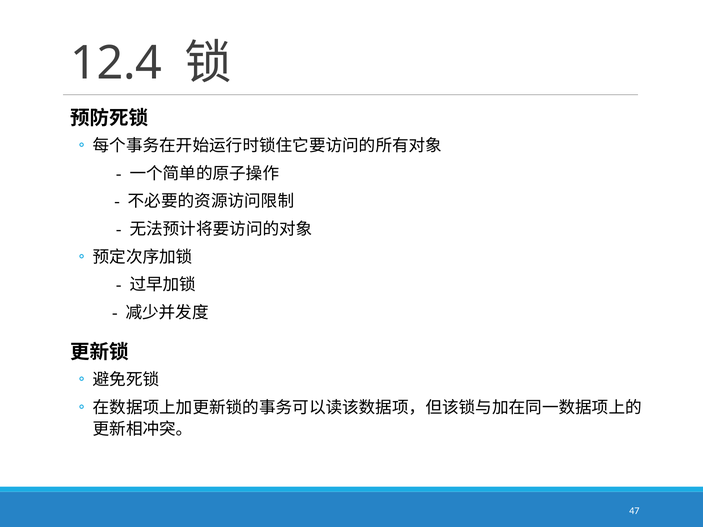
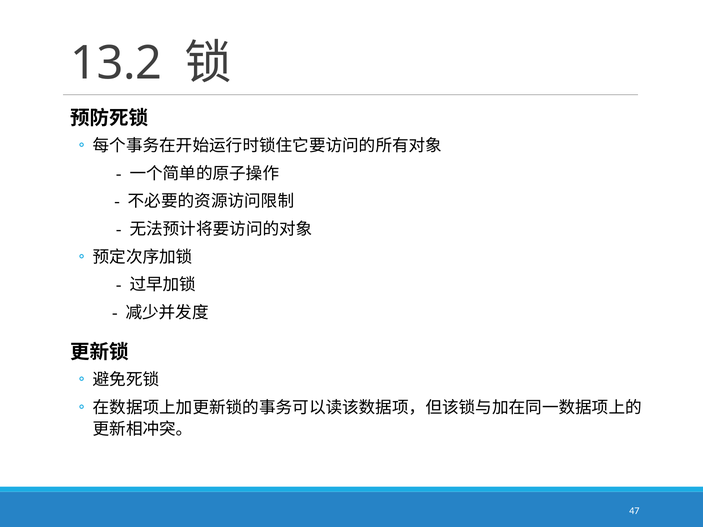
12.4: 12.4 -> 13.2
